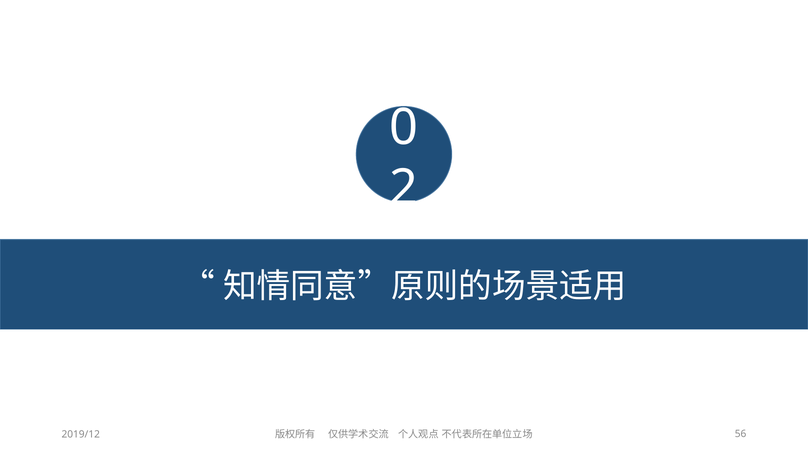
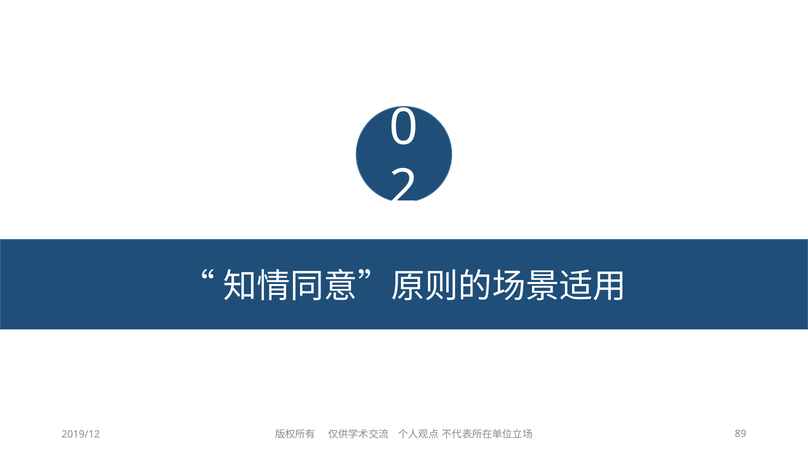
56: 56 -> 89
